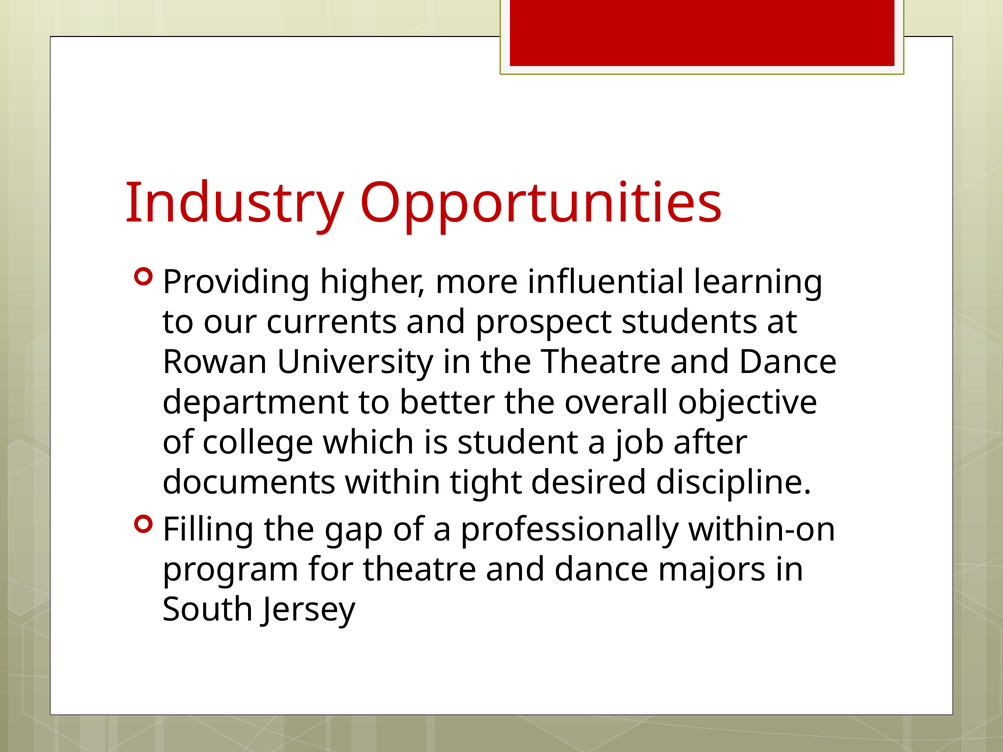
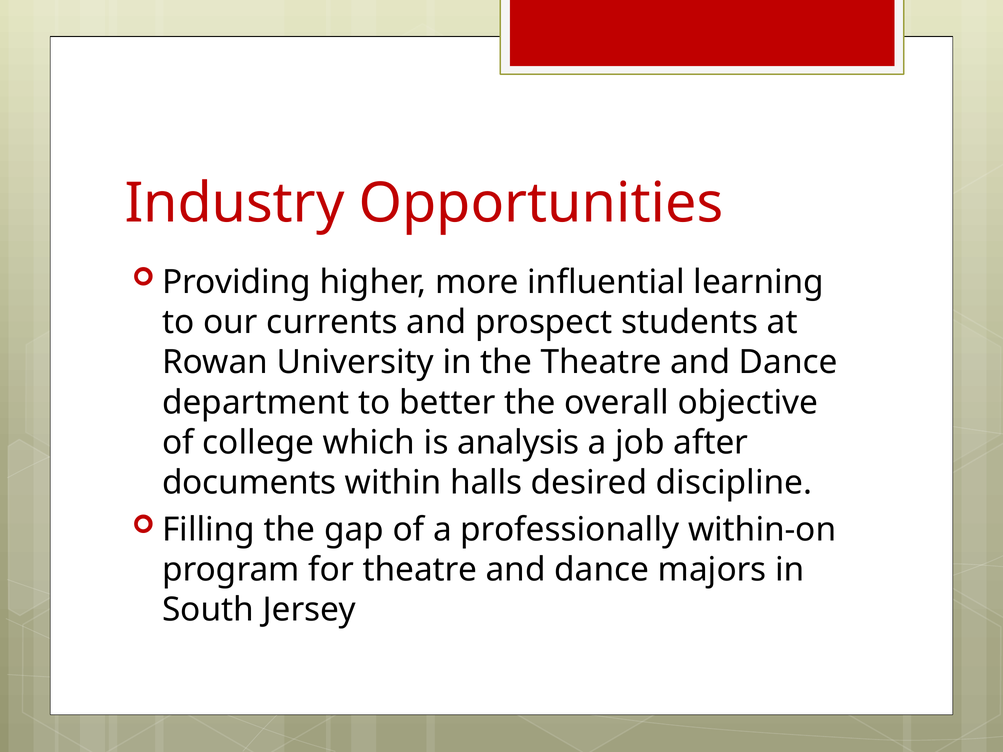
student: student -> analysis
tight: tight -> halls
